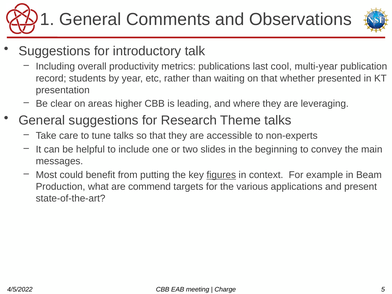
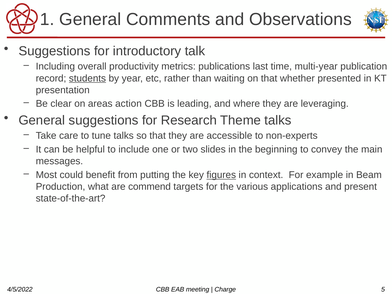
cool: cool -> time
students underline: none -> present
higher: higher -> action
